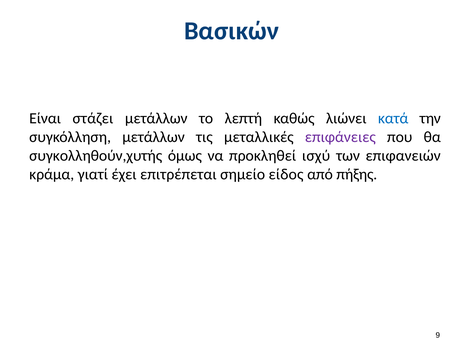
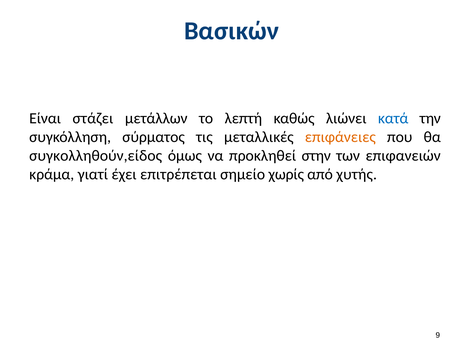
συγκόλληση μετάλλων: μετάλλων -> σύρματος
επιφάνειες colour: purple -> orange
συγκολληθούν,χυτής: συγκολληθούν,χυτής -> συγκολληθούν,είδος
ισχύ: ισχύ -> στην
είδος: είδος -> χωρίς
πήξης: πήξης -> χυτής
